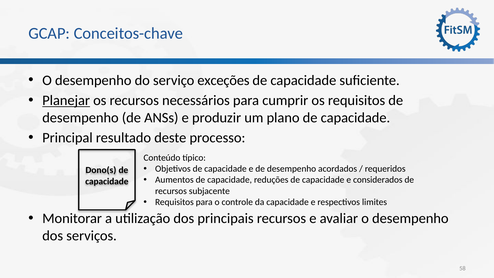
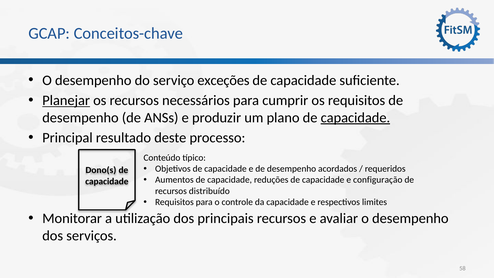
capacidade at (355, 118) underline: none -> present
considerados: considerados -> configuração
subjacente: subjacente -> distribuído
